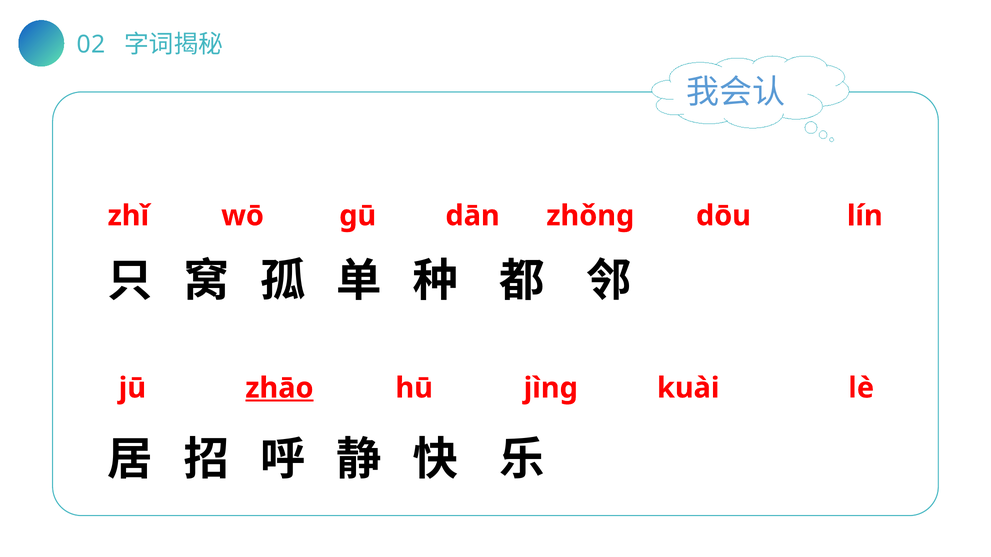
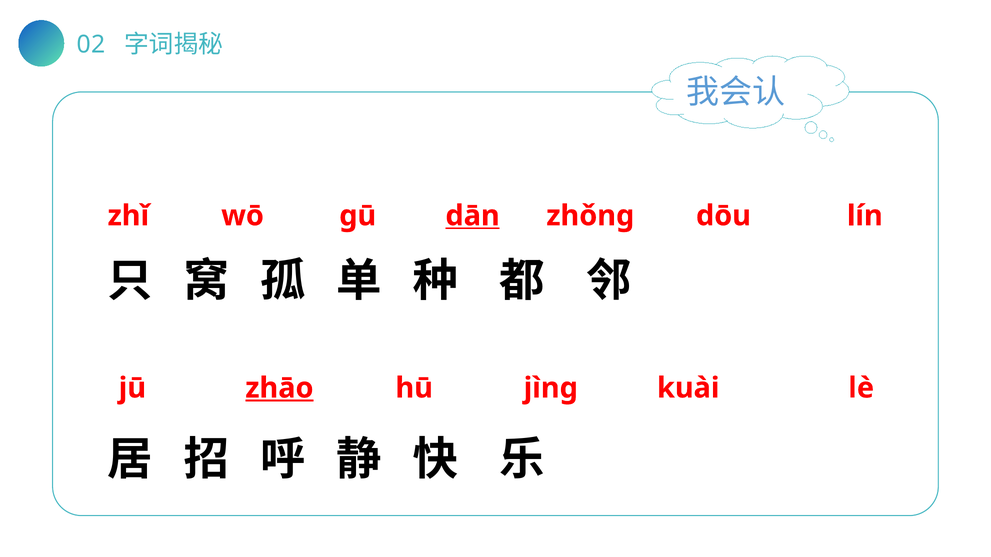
dān underline: none -> present
